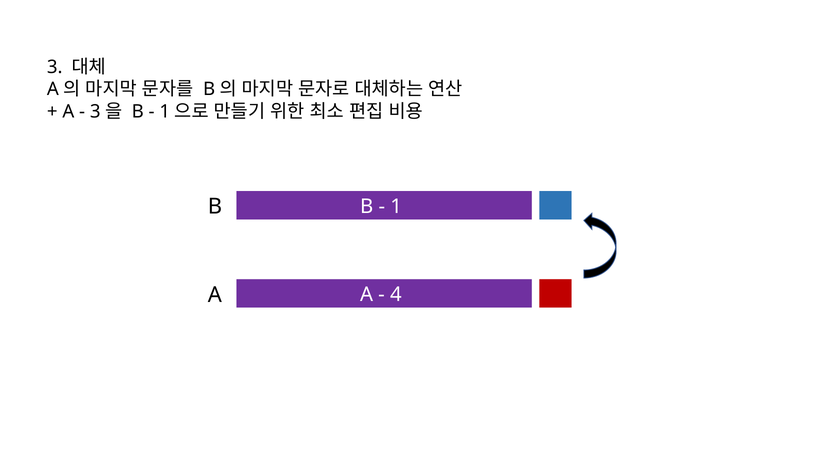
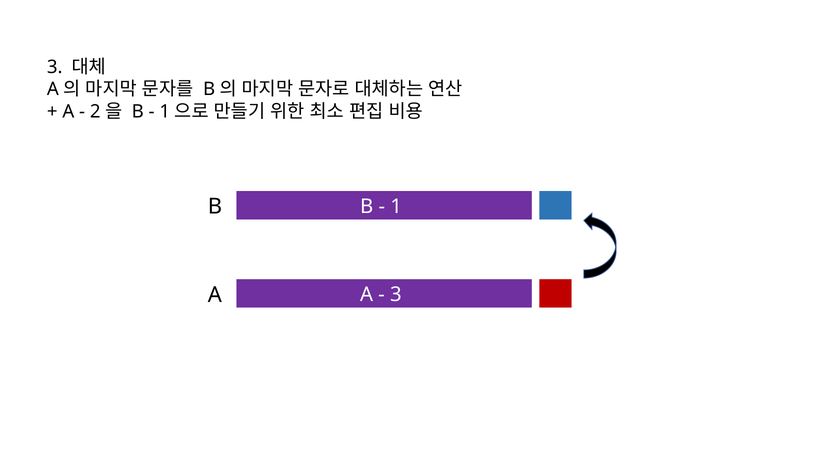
3 at (95, 112): 3 -> 2
4 at (396, 295): 4 -> 3
